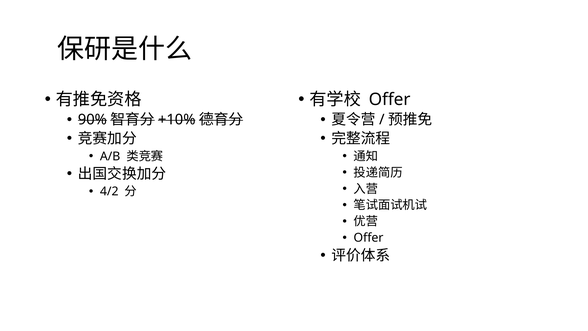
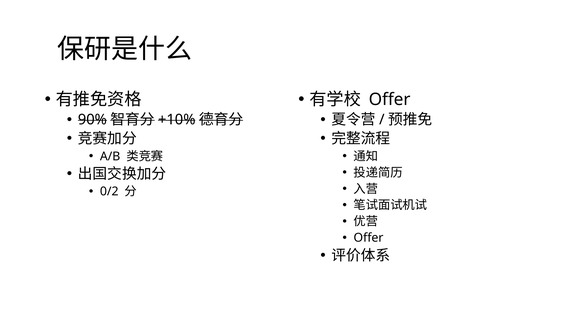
4/2: 4/2 -> 0/2
